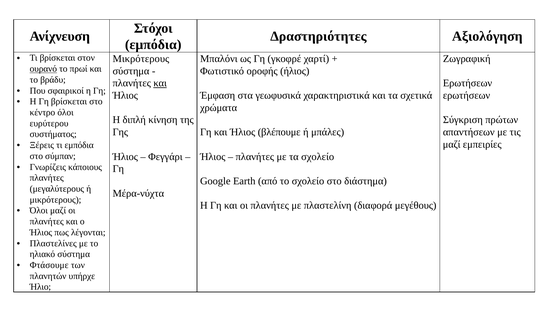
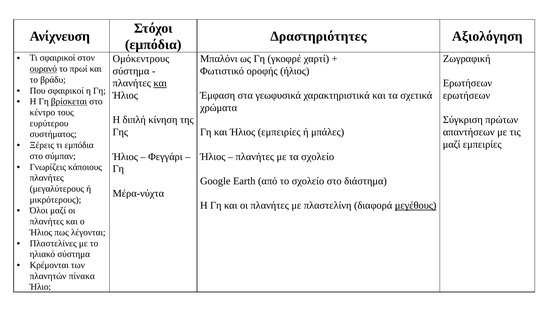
Τι βρίσκεται: βρίσκεται -> σφαιρικοί
Μικρότερους at (141, 59): Μικρότερους -> Ομόκεντρους
βρίσκεται at (69, 102) underline: none -> present
κέντρο όλοι: όλοι -> τους
Ήλιος βλέπουμε: βλέπουμε -> εμπειρίες
μεγέθους underline: none -> present
Φτάσουμε: Φτάσουμε -> Κρέμονται
υπήρχε: υπήρχε -> πίνακα
